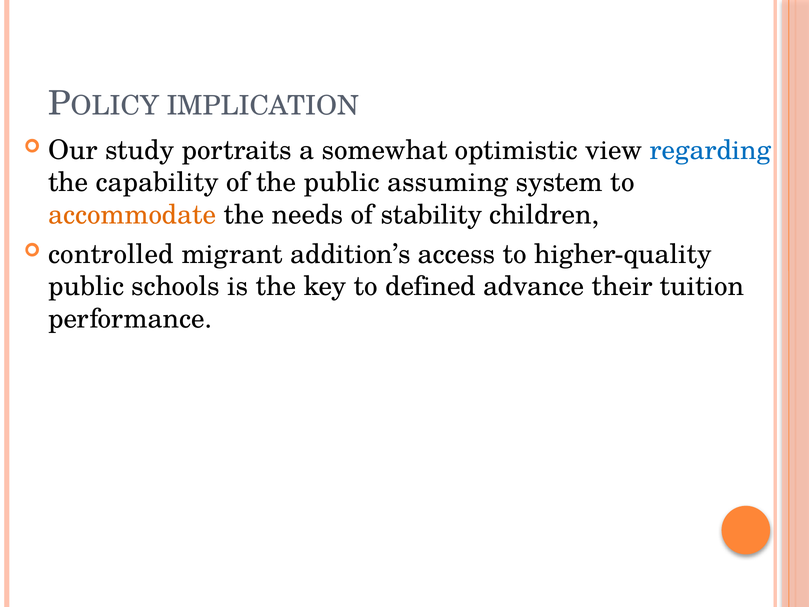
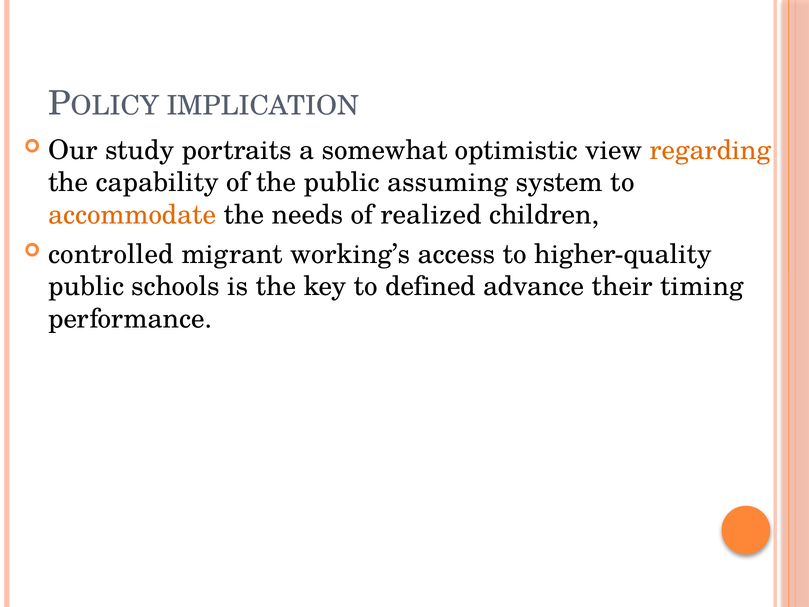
regarding colour: blue -> orange
stability: stability -> realized
addition’s: addition’s -> working’s
tuition: tuition -> timing
